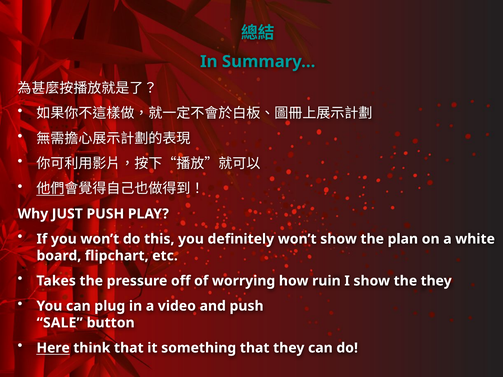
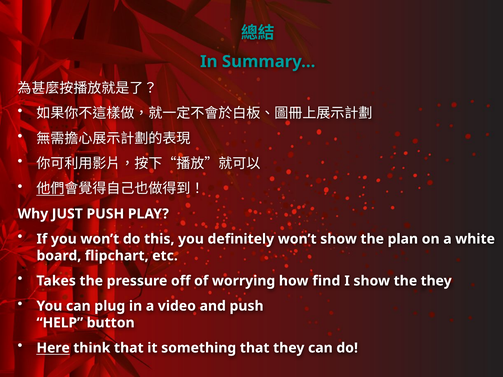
ruin: ruin -> find
SALE: SALE -> HELP
